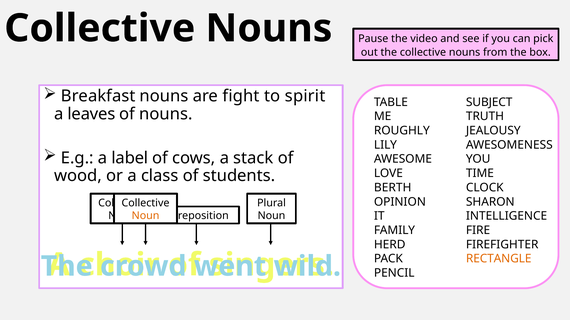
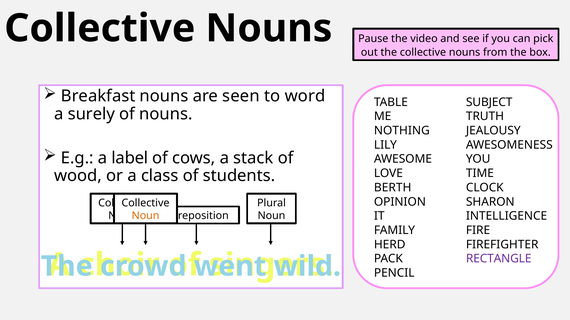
fight: fight -> seen
spirit: spirit -> word
leaves: leaves -> surely
ROUGHLY: ROUGHLY -> NOTHING
RECTANGLE colour: orange -> purple
